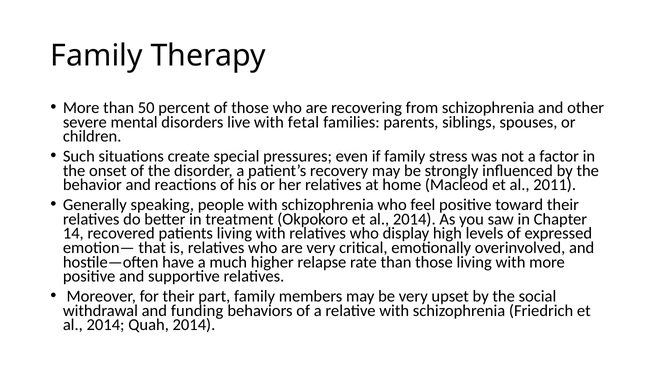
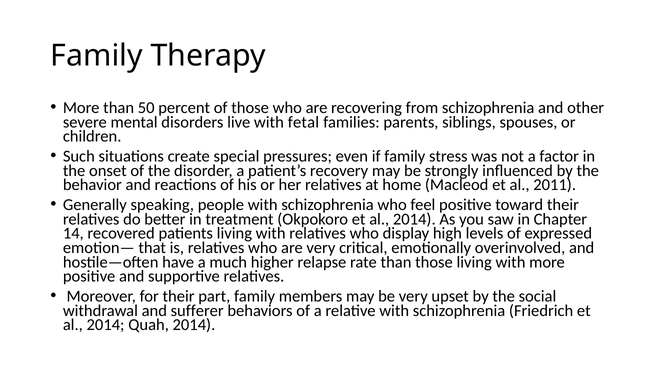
funding: funding -> sufferer
